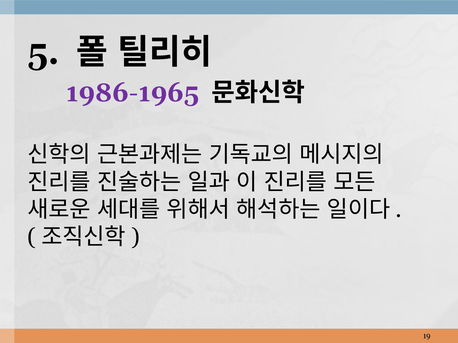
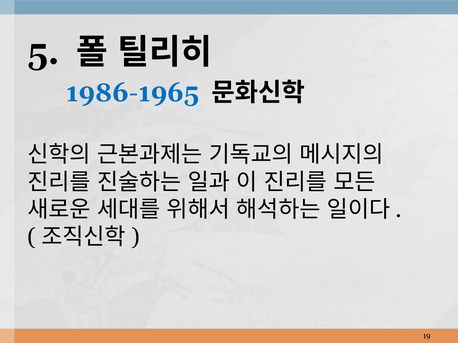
1986-1965 colour: purple -> blue
